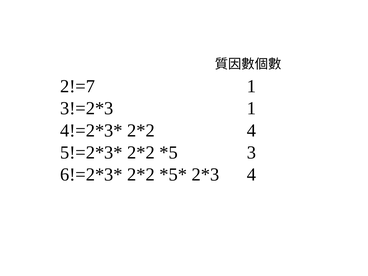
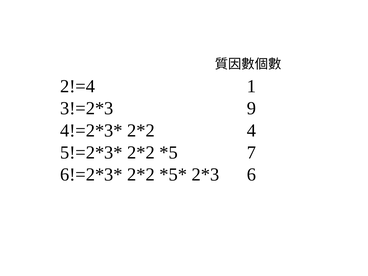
2!=7: 2!=7 -> 2!=4
1 at (251, 108): 1 -> 9
3: 3 -> 7
4 at (251, 175): 4 -> 6
